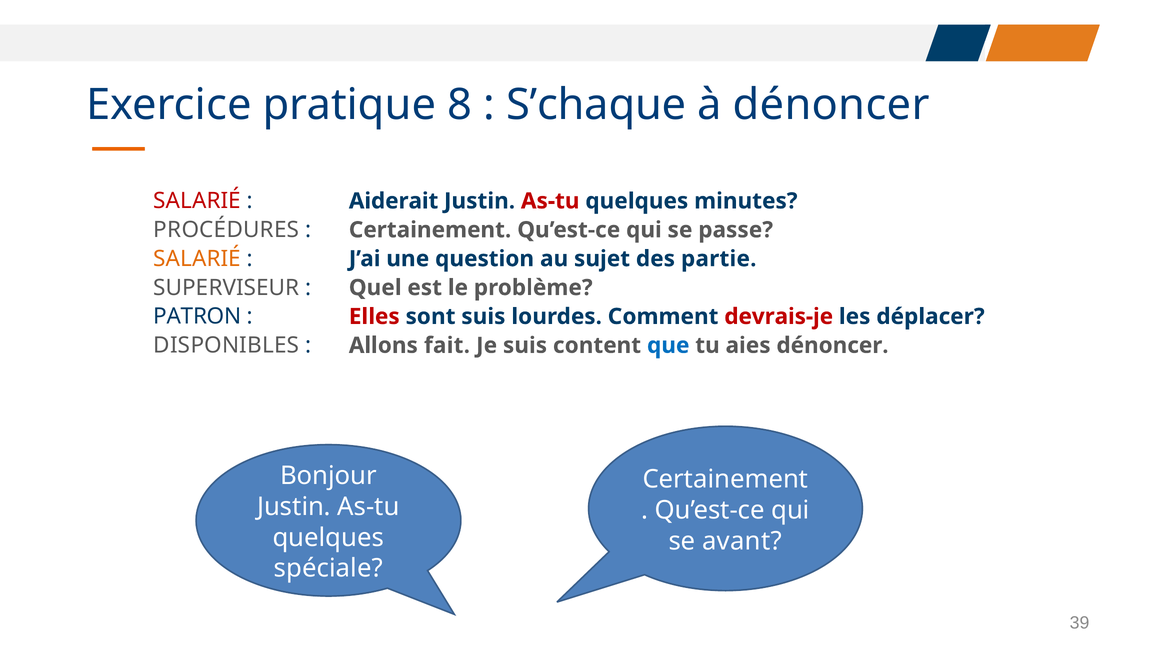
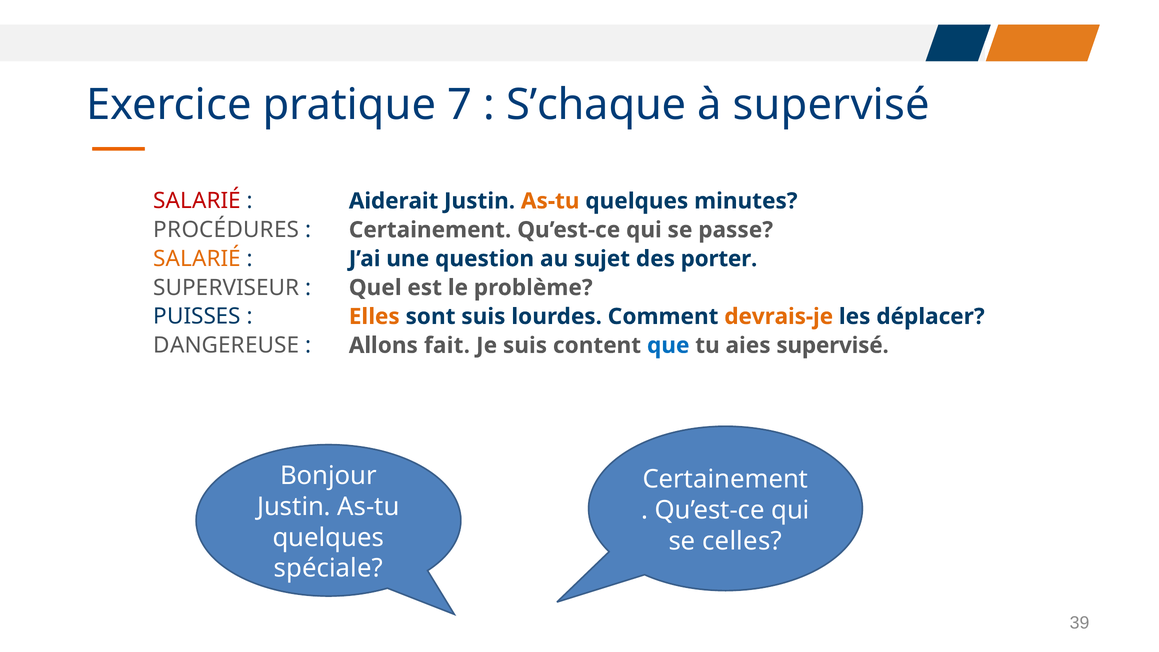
8: 8 -> 7
à dénoncer: dénoncer -> supervisé
As-tu at (550, 201) colour: red -> orange
partie: partie -> porter
PATRON: PATRON -> PUISSES
Elles colour: red -> orange
devrais-je colour: red -> orange
DISPONIBLES: DISPONIBLES -> DANGEREUSE
aies dénoncer: dénoncer -> supervisé
avant: avant -> celles
